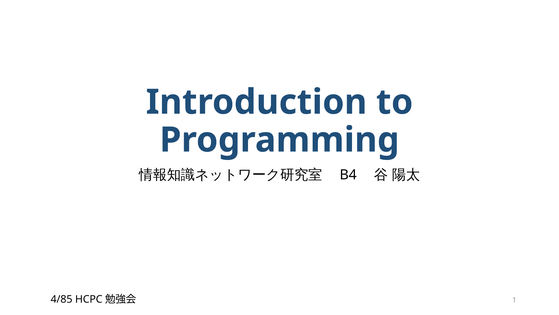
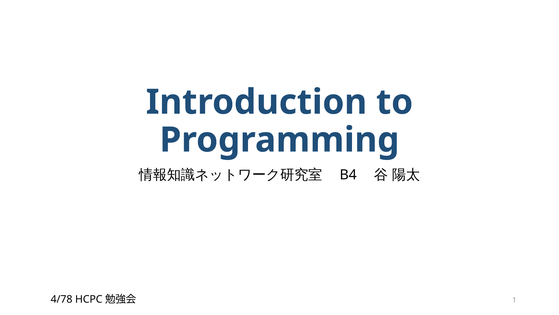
4/85: 4/85 -> 4/78
